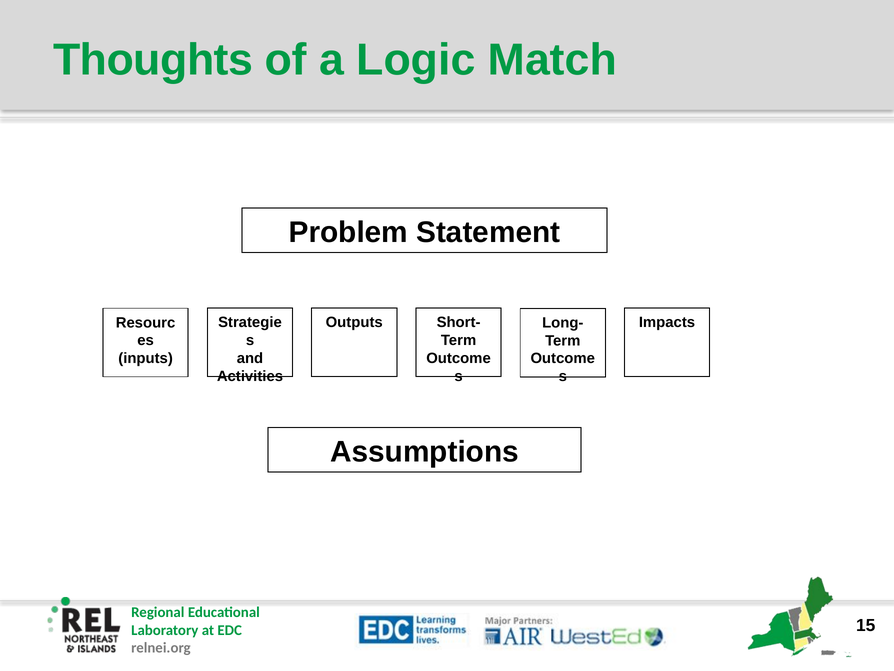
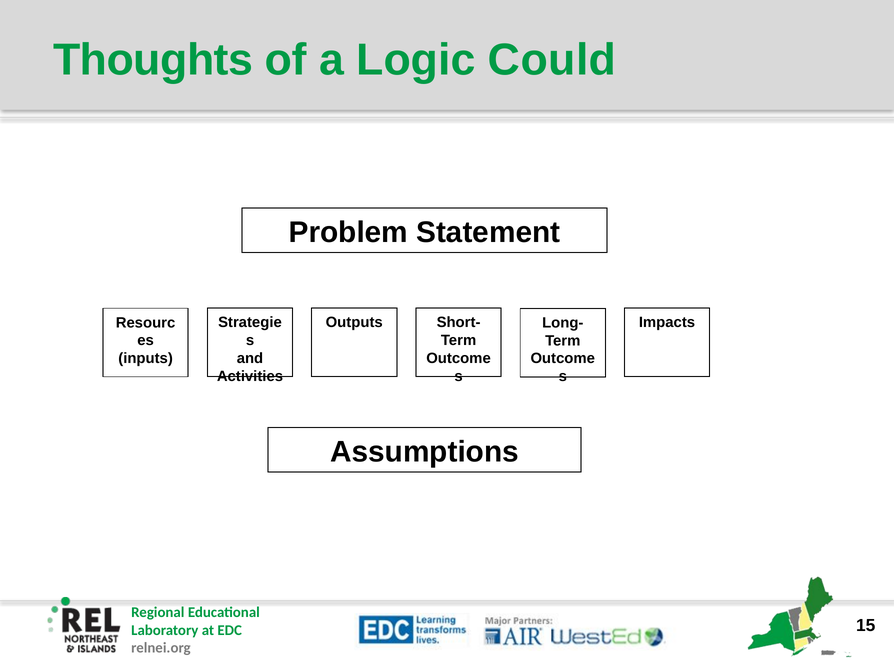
Match: Match -> Could
